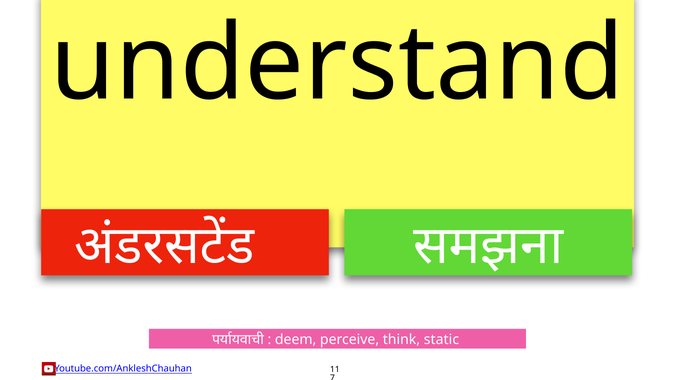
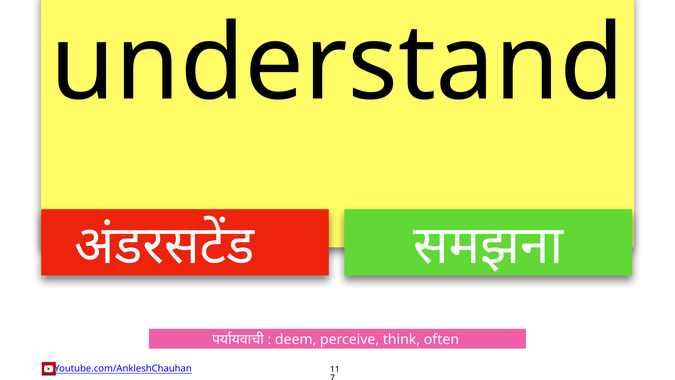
static: static -> often
